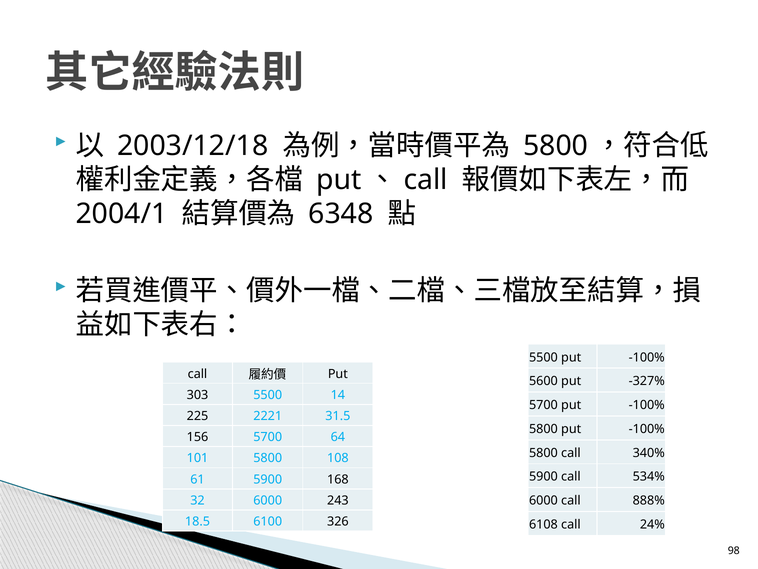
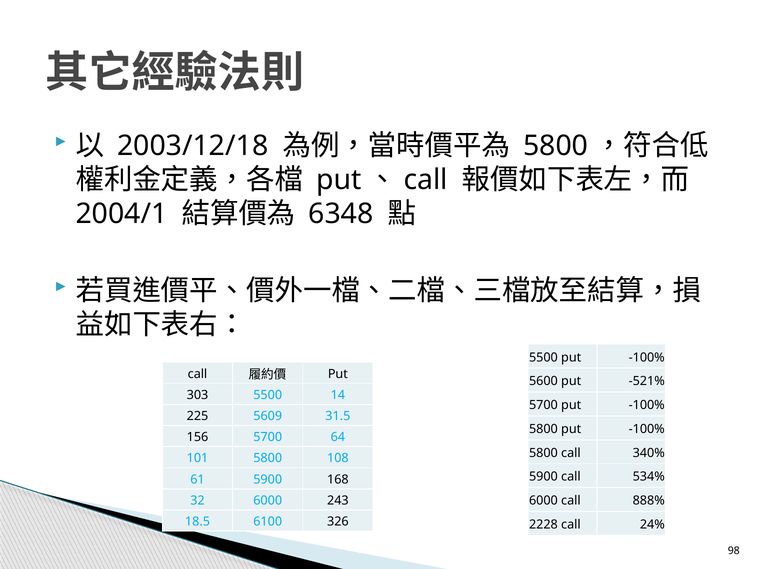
-327%: -327% -> -521%
2221: 2221 -> 5609
6108: 6108 -> 2228
